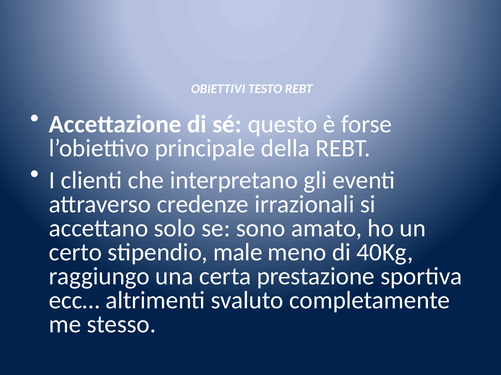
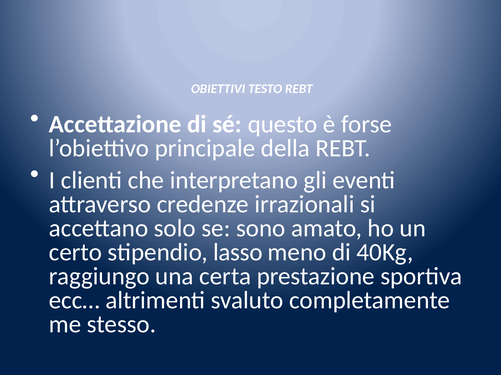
male: male -> lasso
